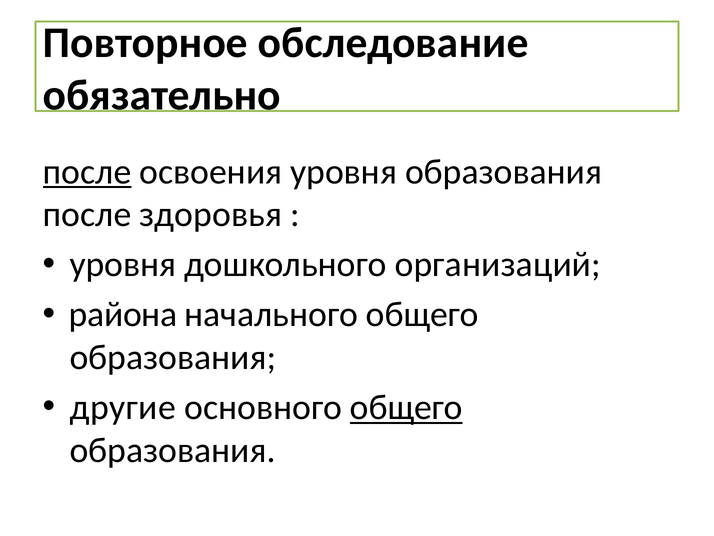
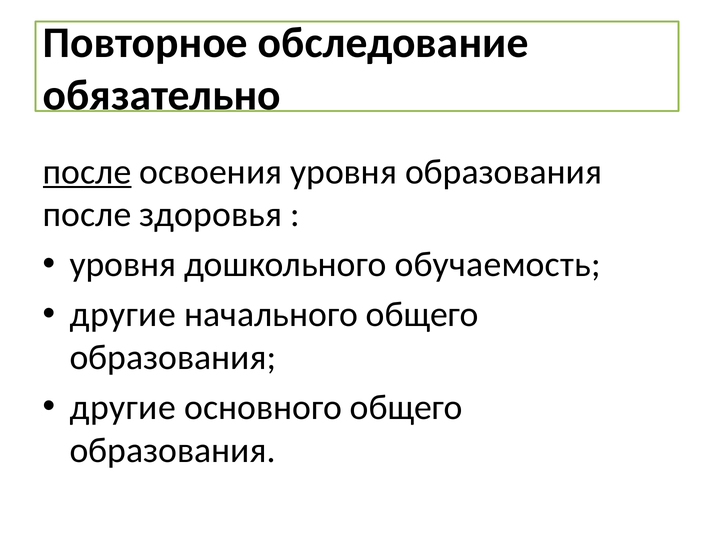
организаций: организаций -> обучаемость
района at (123, 314): района -> другие
общего at (406, 407) underline: present -> none
